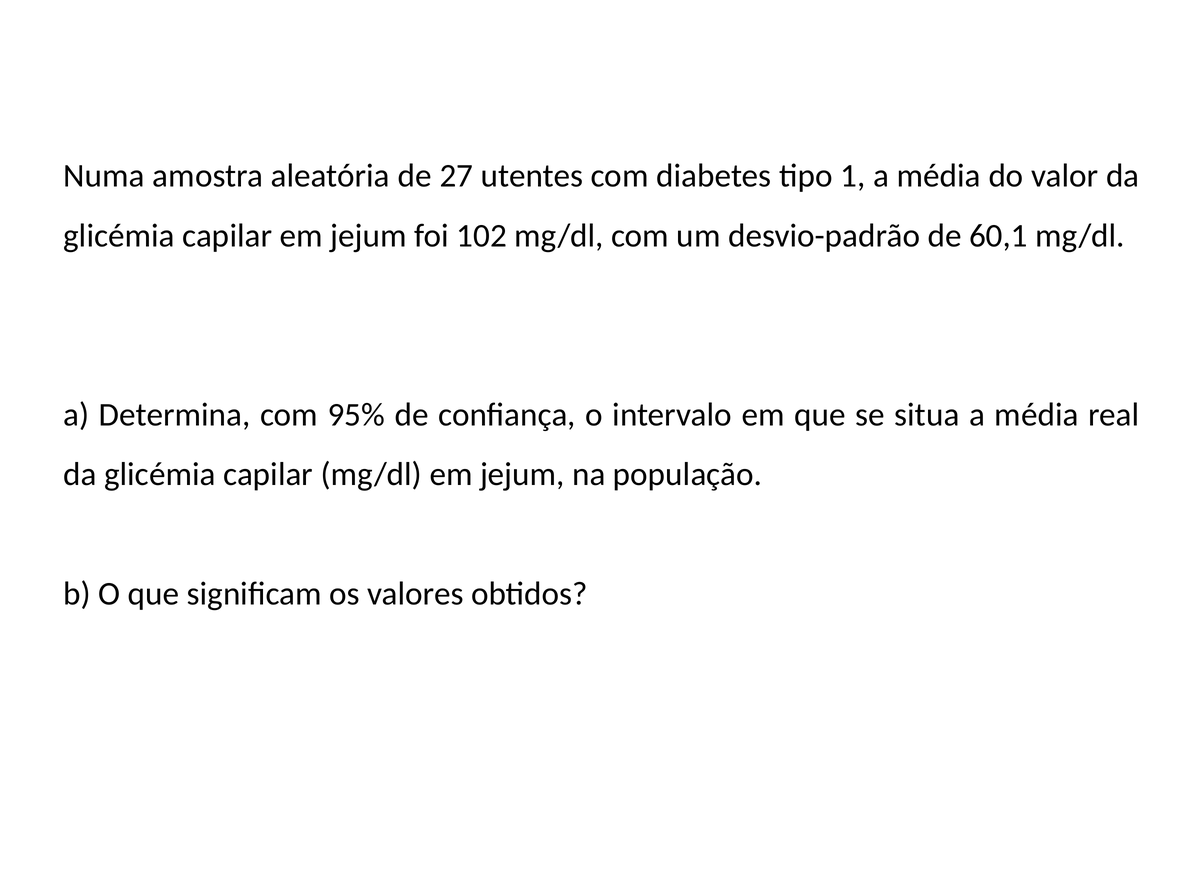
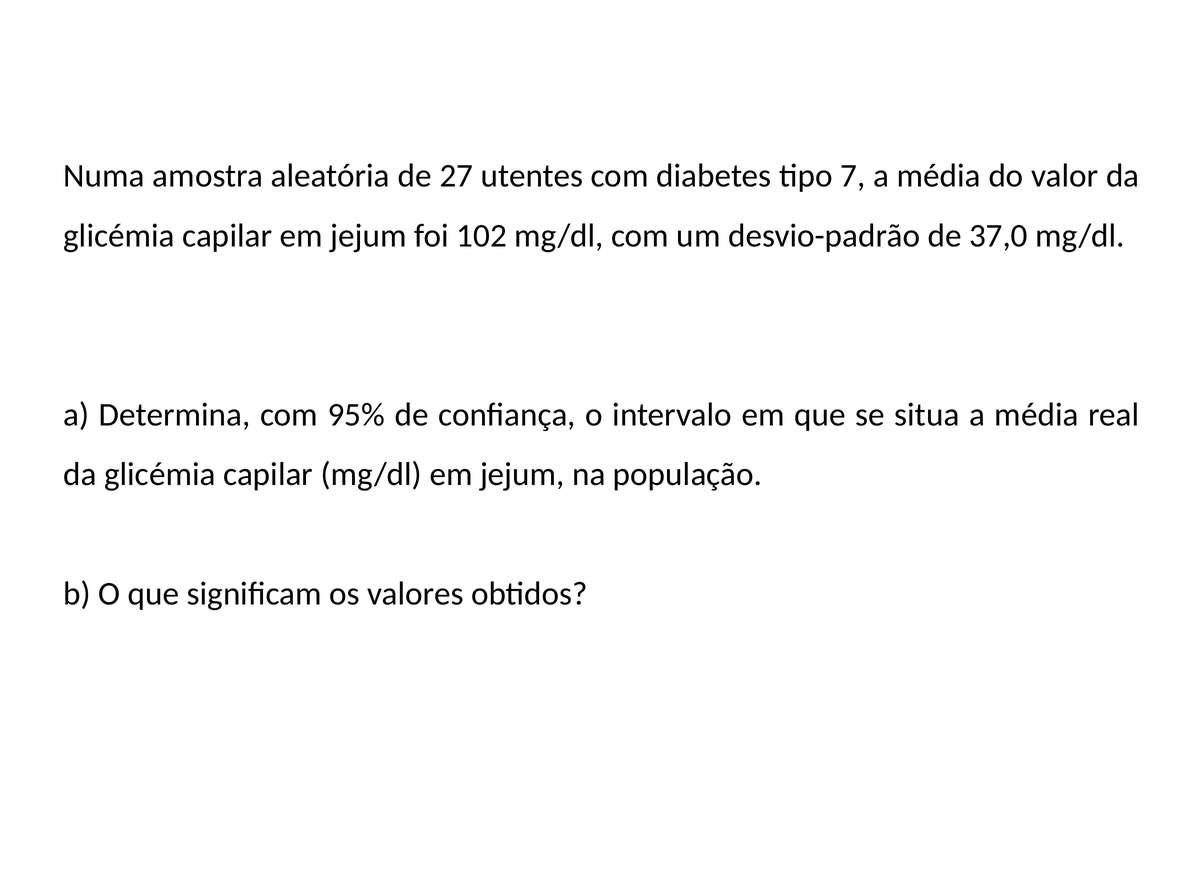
1: 1 -> 7
60,1: 60,1 -> 37,0
